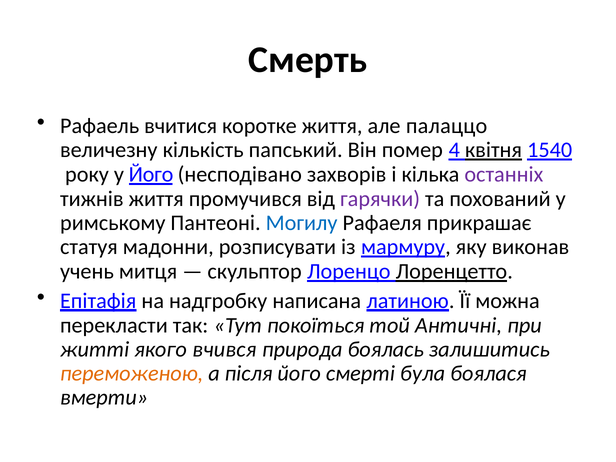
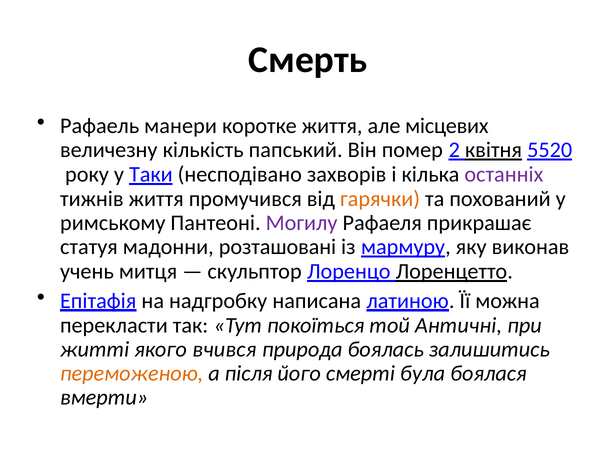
вчитися: вчитися -> манери
палаццо: палаццо -> місцевих
4: 4 -> 2
1540: 1540 -> 5520
у Його: Його -> Таки
гарячки colour: purple -> orange
Могилу colour: blue -> purple
розписувати: розписувати -> розташовані
